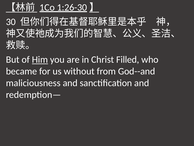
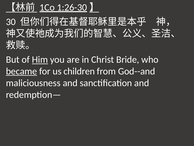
Filled: Filled -> Bride
became underline: none -> present
without: without -> children
